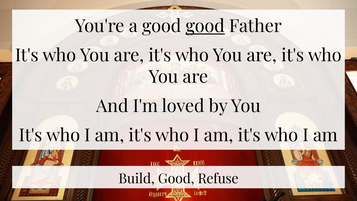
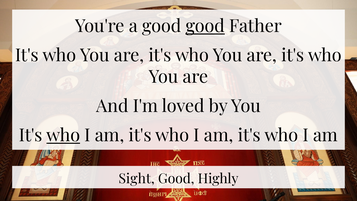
who at (63, 135) underline: none -> present
Build: Build -> Sight
Refuse: Refuse -> Highly
